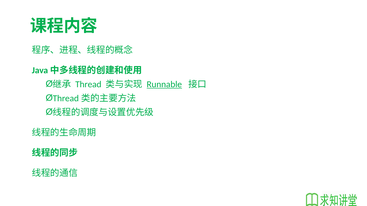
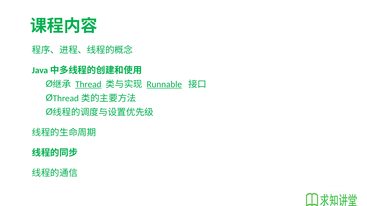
Thread underline: none -> present
